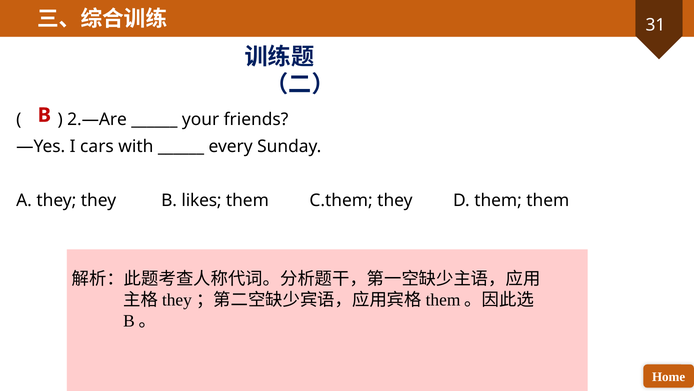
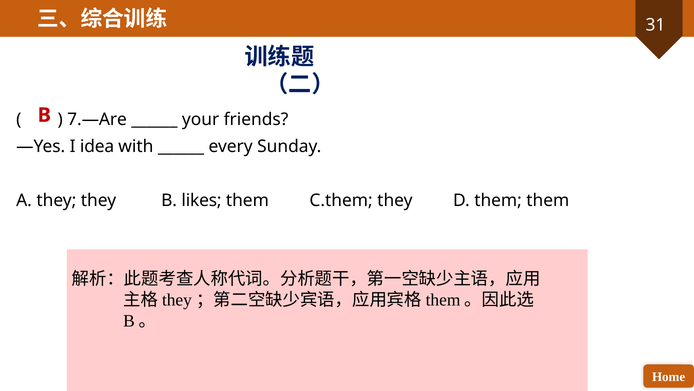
2.—Are: 2.—Are -> 7.—Are
cars: cars -> idea
